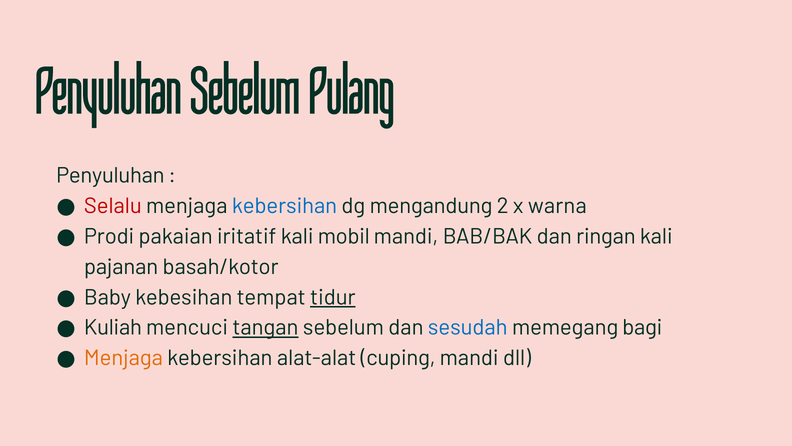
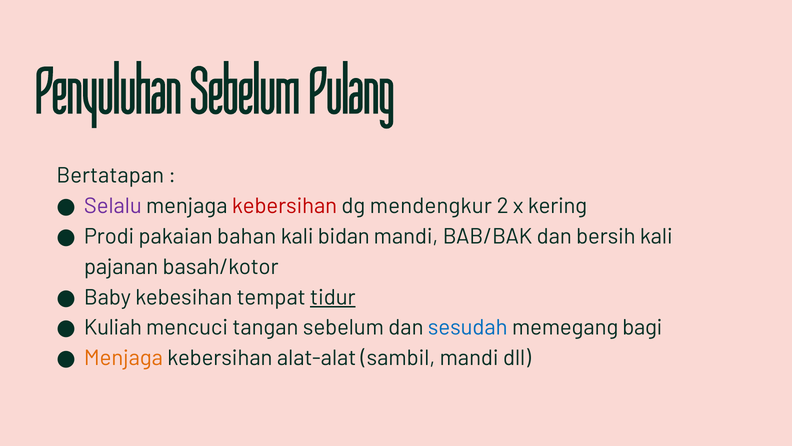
Penyuluhan at (110, 176): Penyuluhan -> Bertatapan
Selalu colour: red -> purple
kebersihan at (284, 206) colour: blue -> red
mengandung: mengandung -> mendengkur
warna: warna -> kering
iritatif: iritatif -> bahan
mobil: mobil -> bidan
ringan: ringan -> bersih
tangan underline: present -> none
cuping: cuping -> sambil
